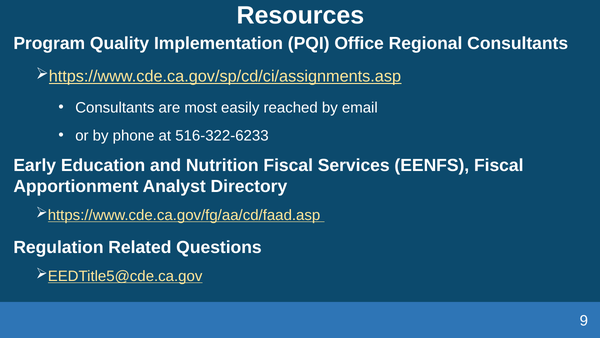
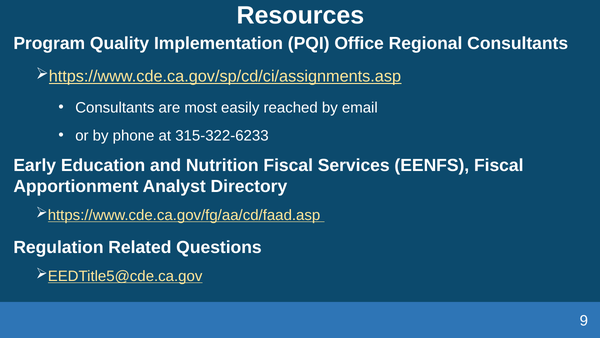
516-322-6233: 516-322-6233 -> 315-322-6233
